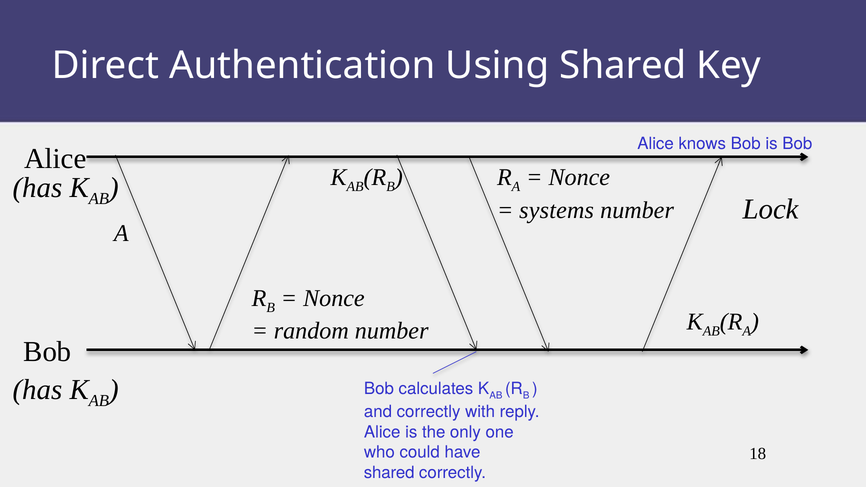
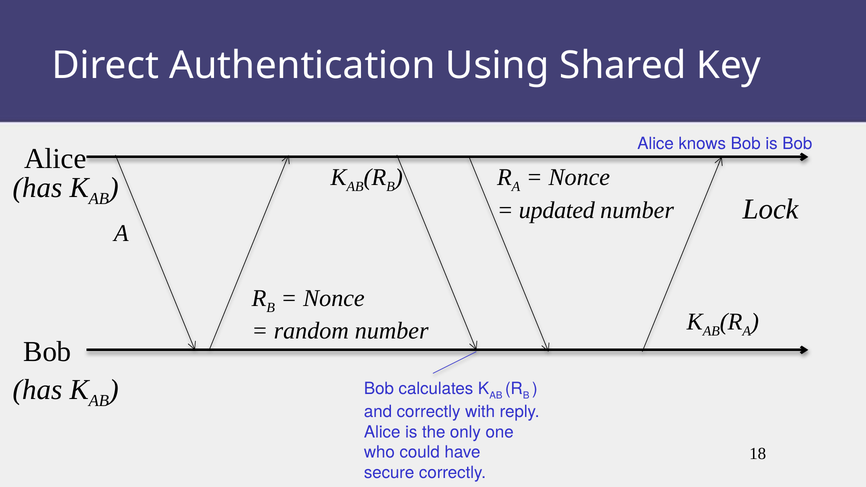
systems: systems -> updated
shared at (389, 473): shared -> secure
